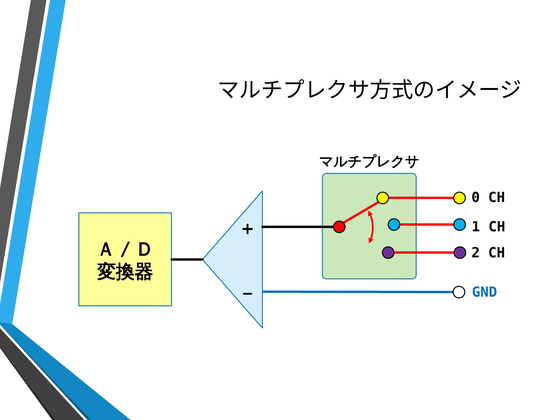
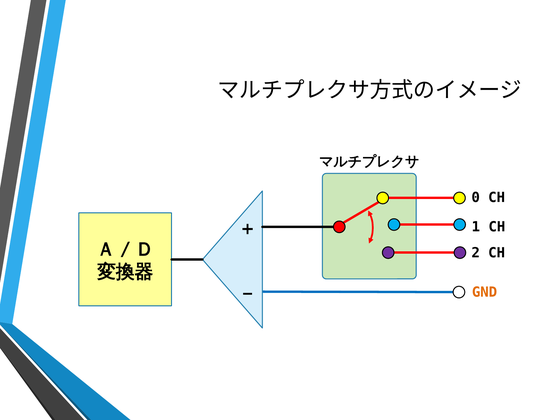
GND colour: blue -> orange
